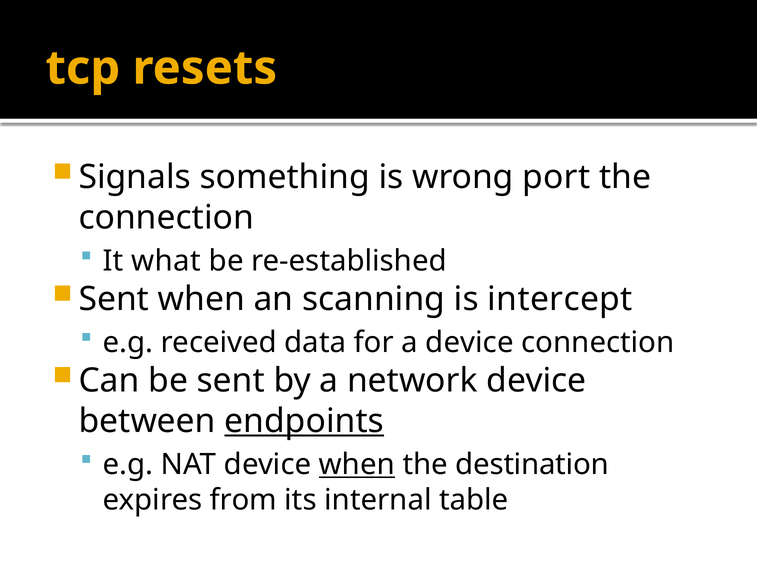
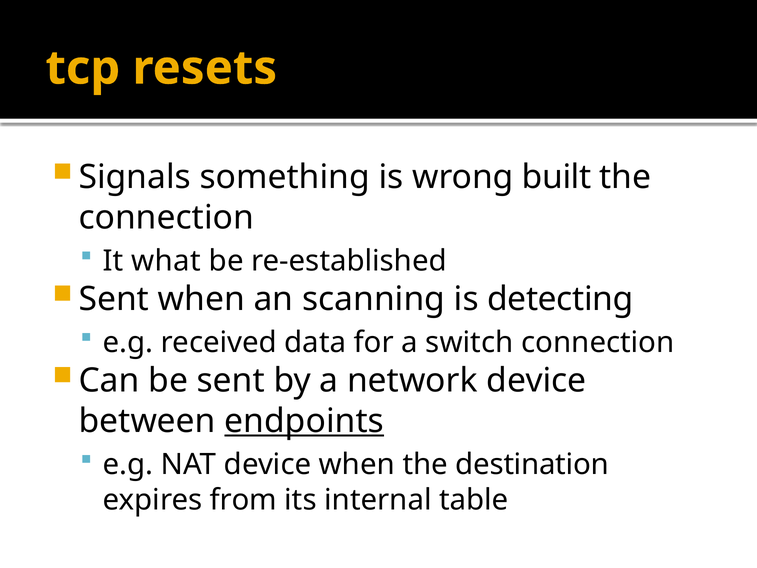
port: port -> built
intercept: intercept -> detecting
a device: device -> switch
when at (357, 464) underline: present -> none
